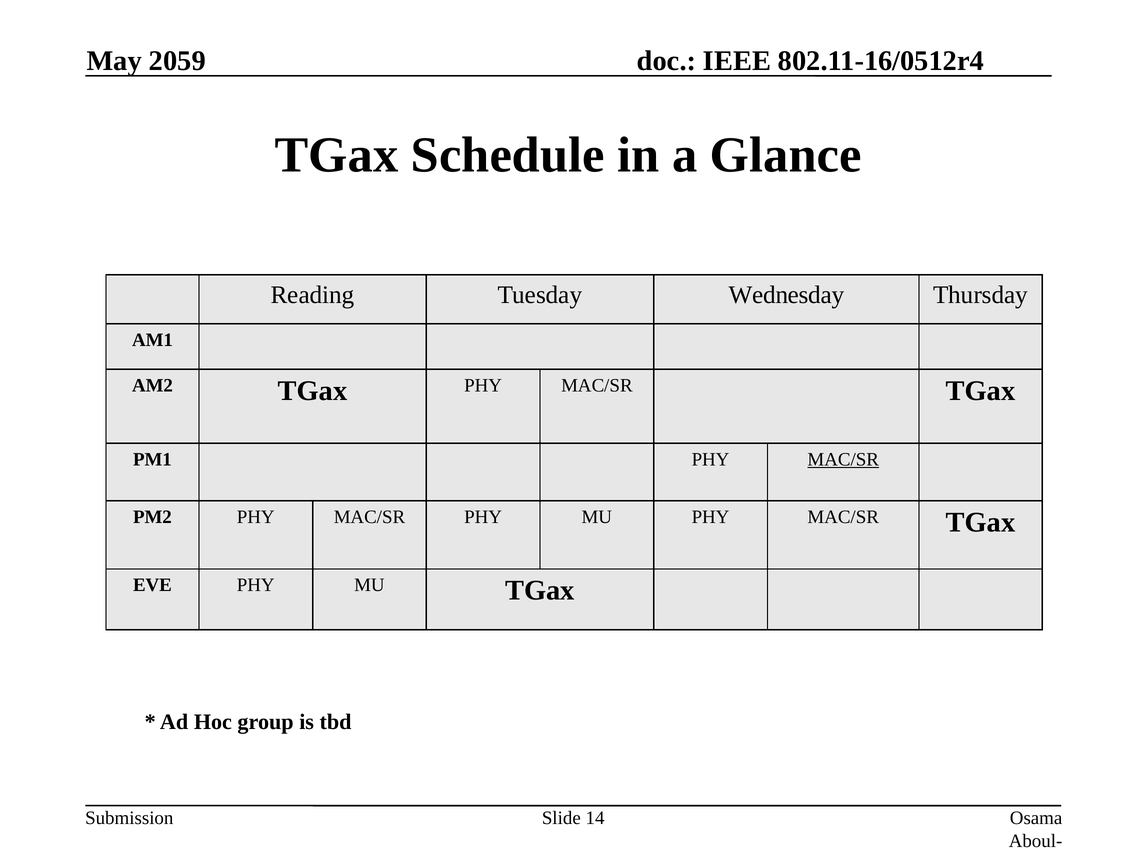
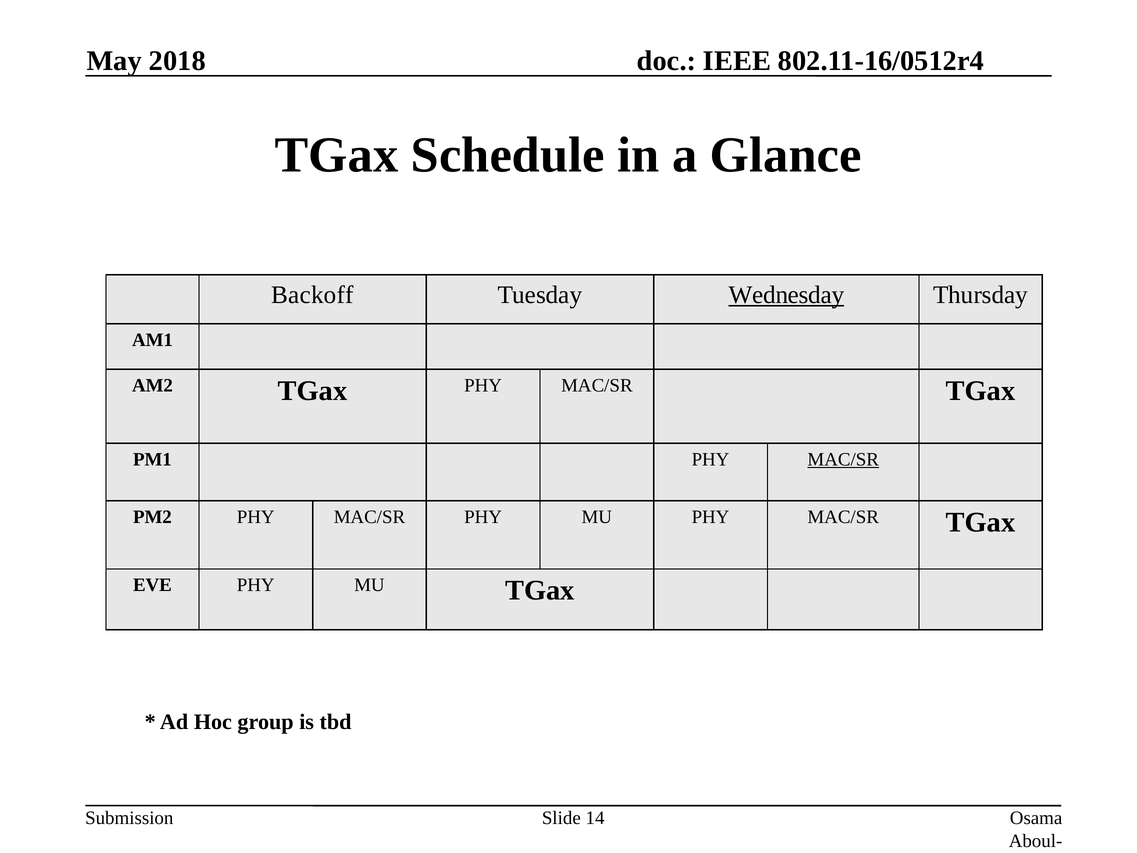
2059: 2059 -> 2018
Reading: Reading -> Backoff
Wednesday underline: none -> present
